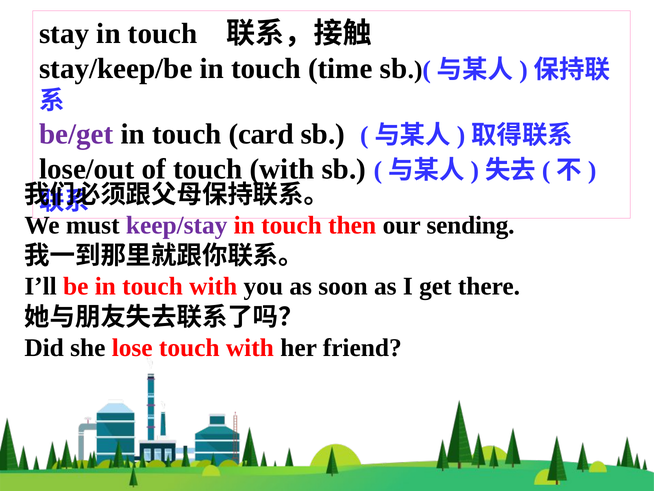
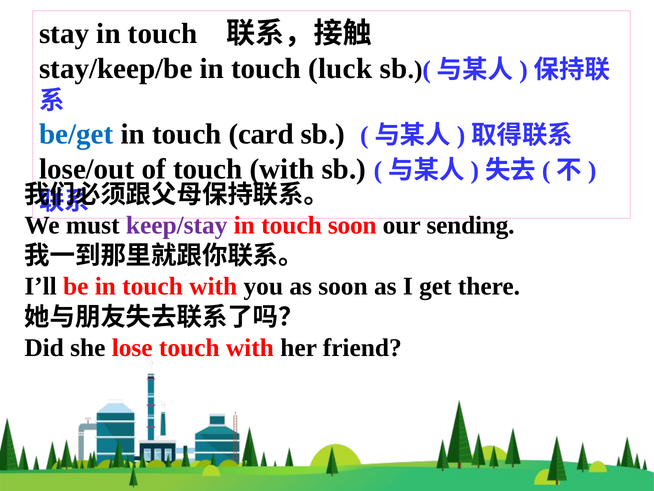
time: time -> luck
be/get colour: purple -> blue
touch then: then -> soon
